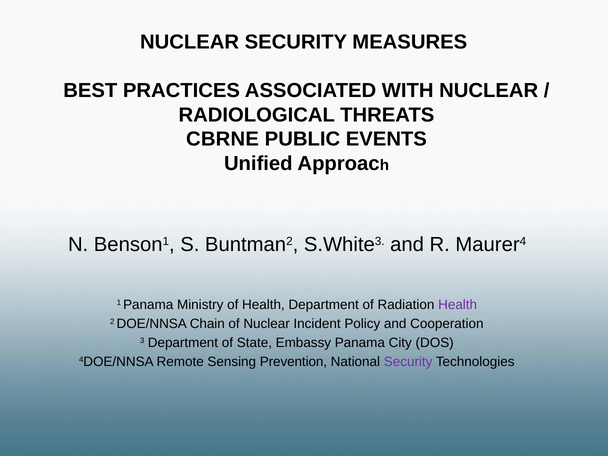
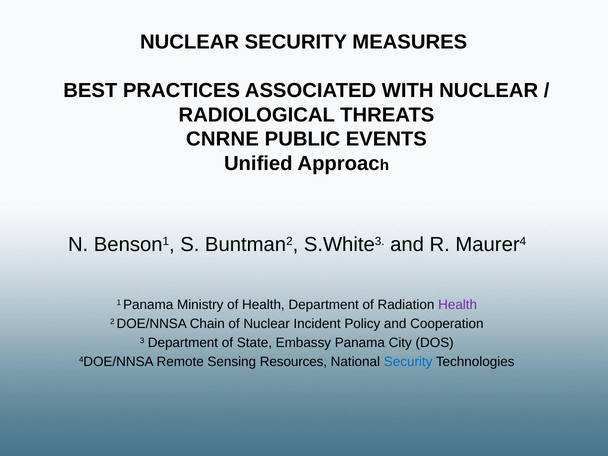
CBRNE: CBRNE -> CNRNE
Prevention: Prevention -> Resources
Security at (408, 362) colour: purple -> blue
